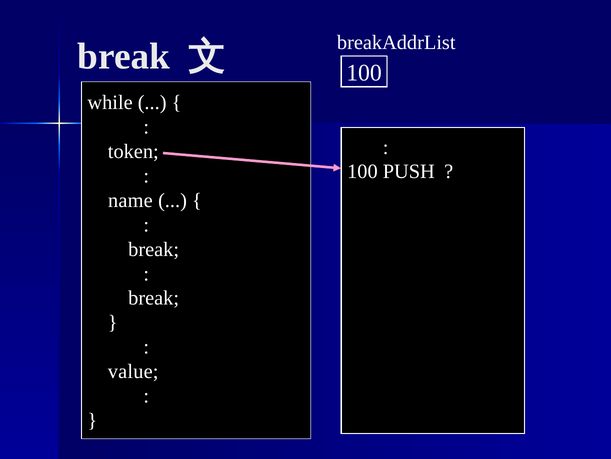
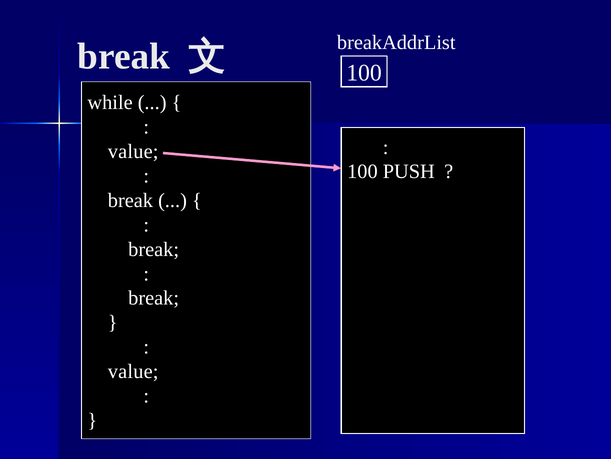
token at (133, 151): token -> value
name at (130, 200): name -> break
